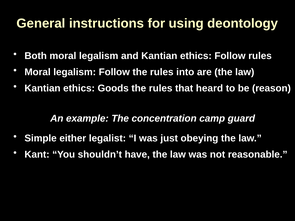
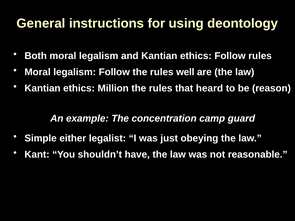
into: into -> well
Goods: Goods -> Million
